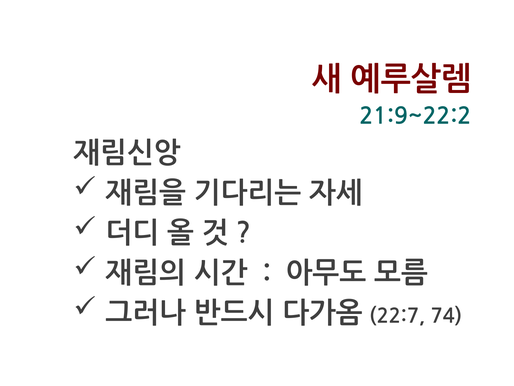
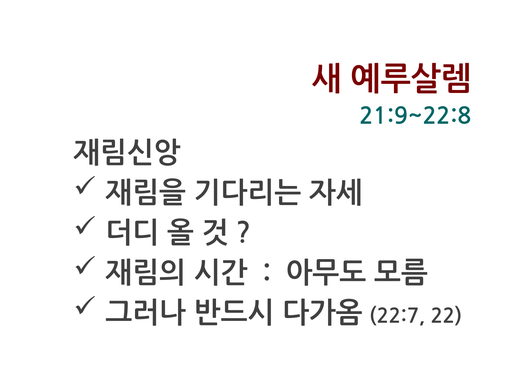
21:9~22:2: 21:9~22:2 -> 21:9~22:8
74: 74 -> 22
